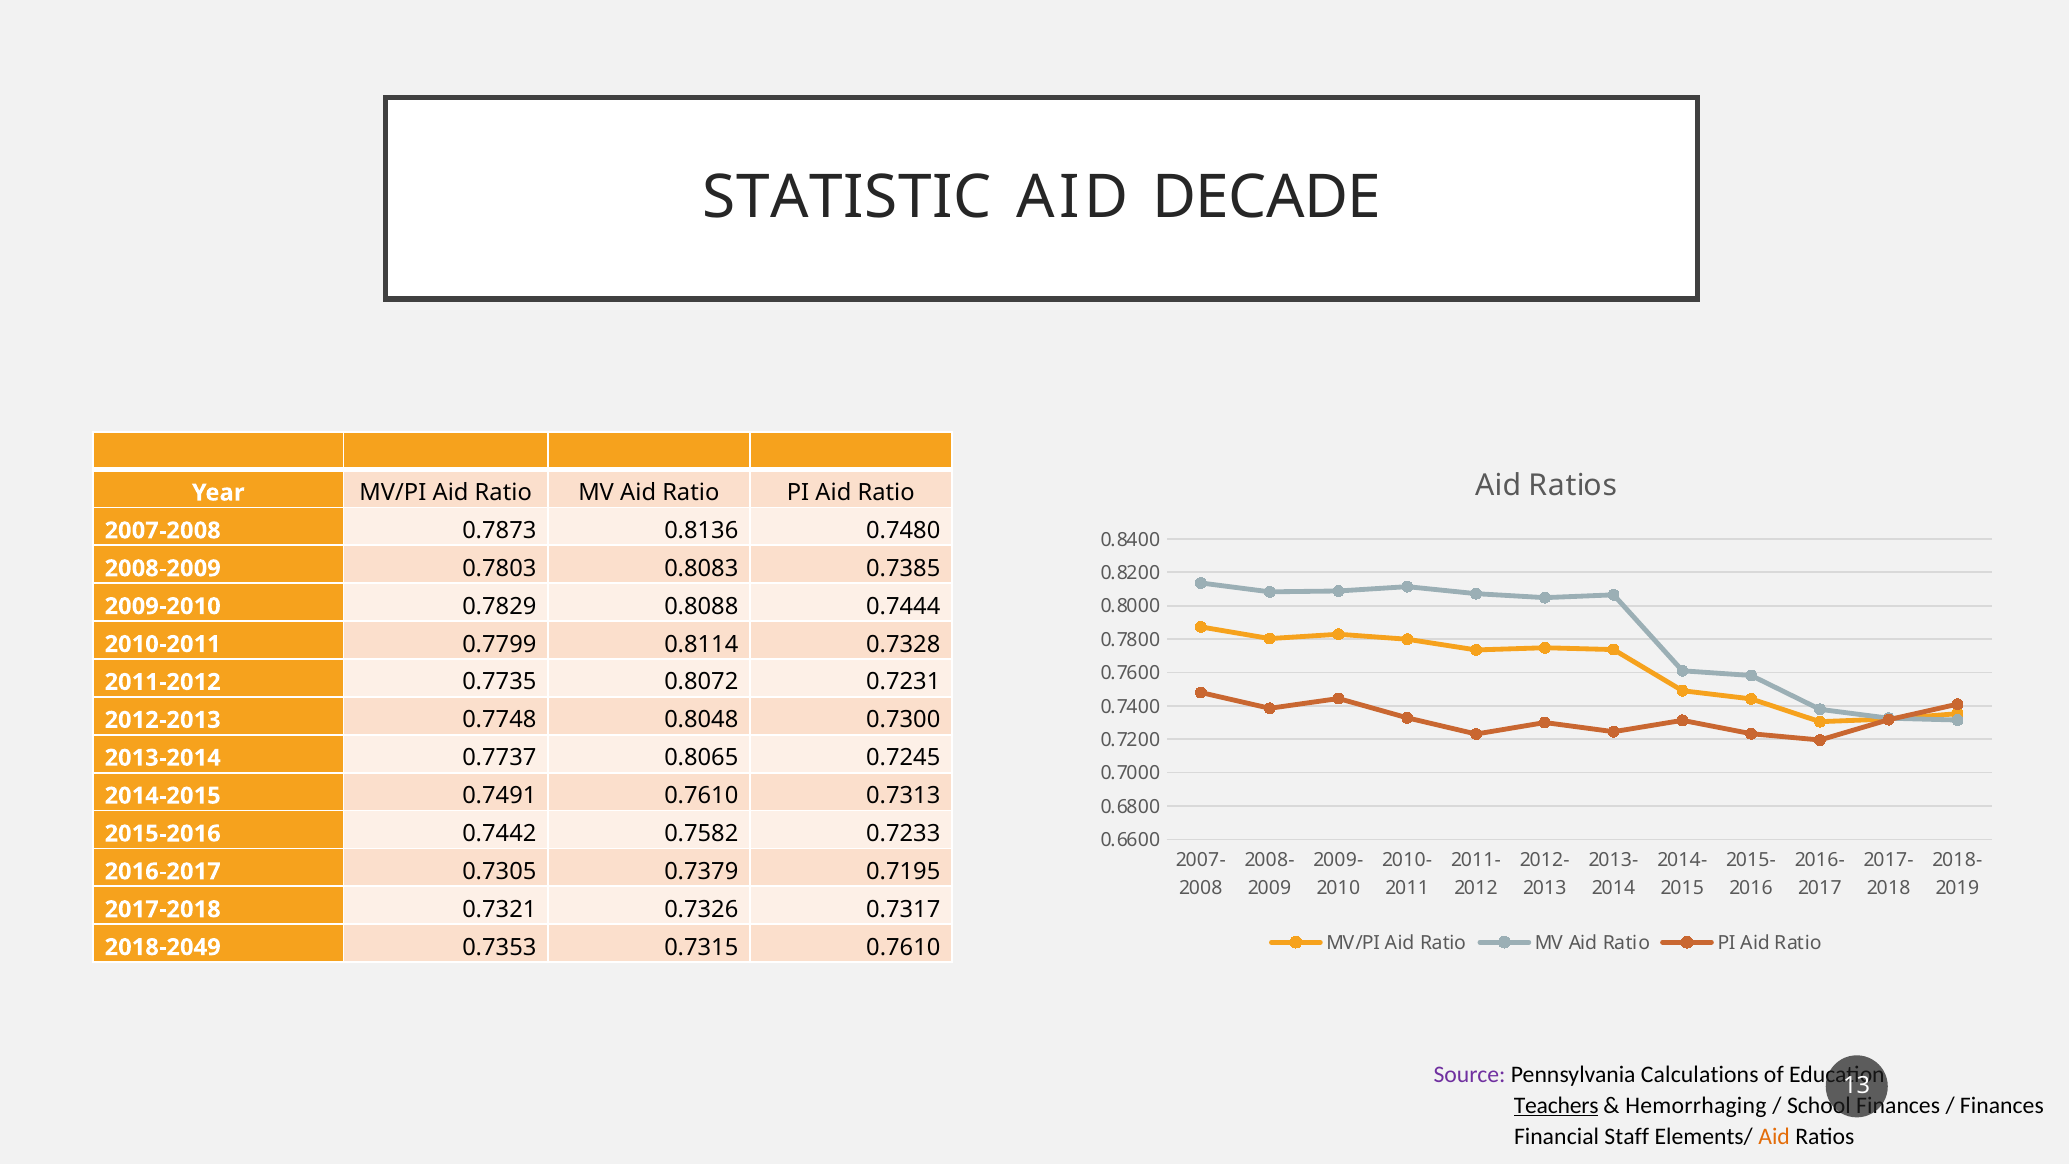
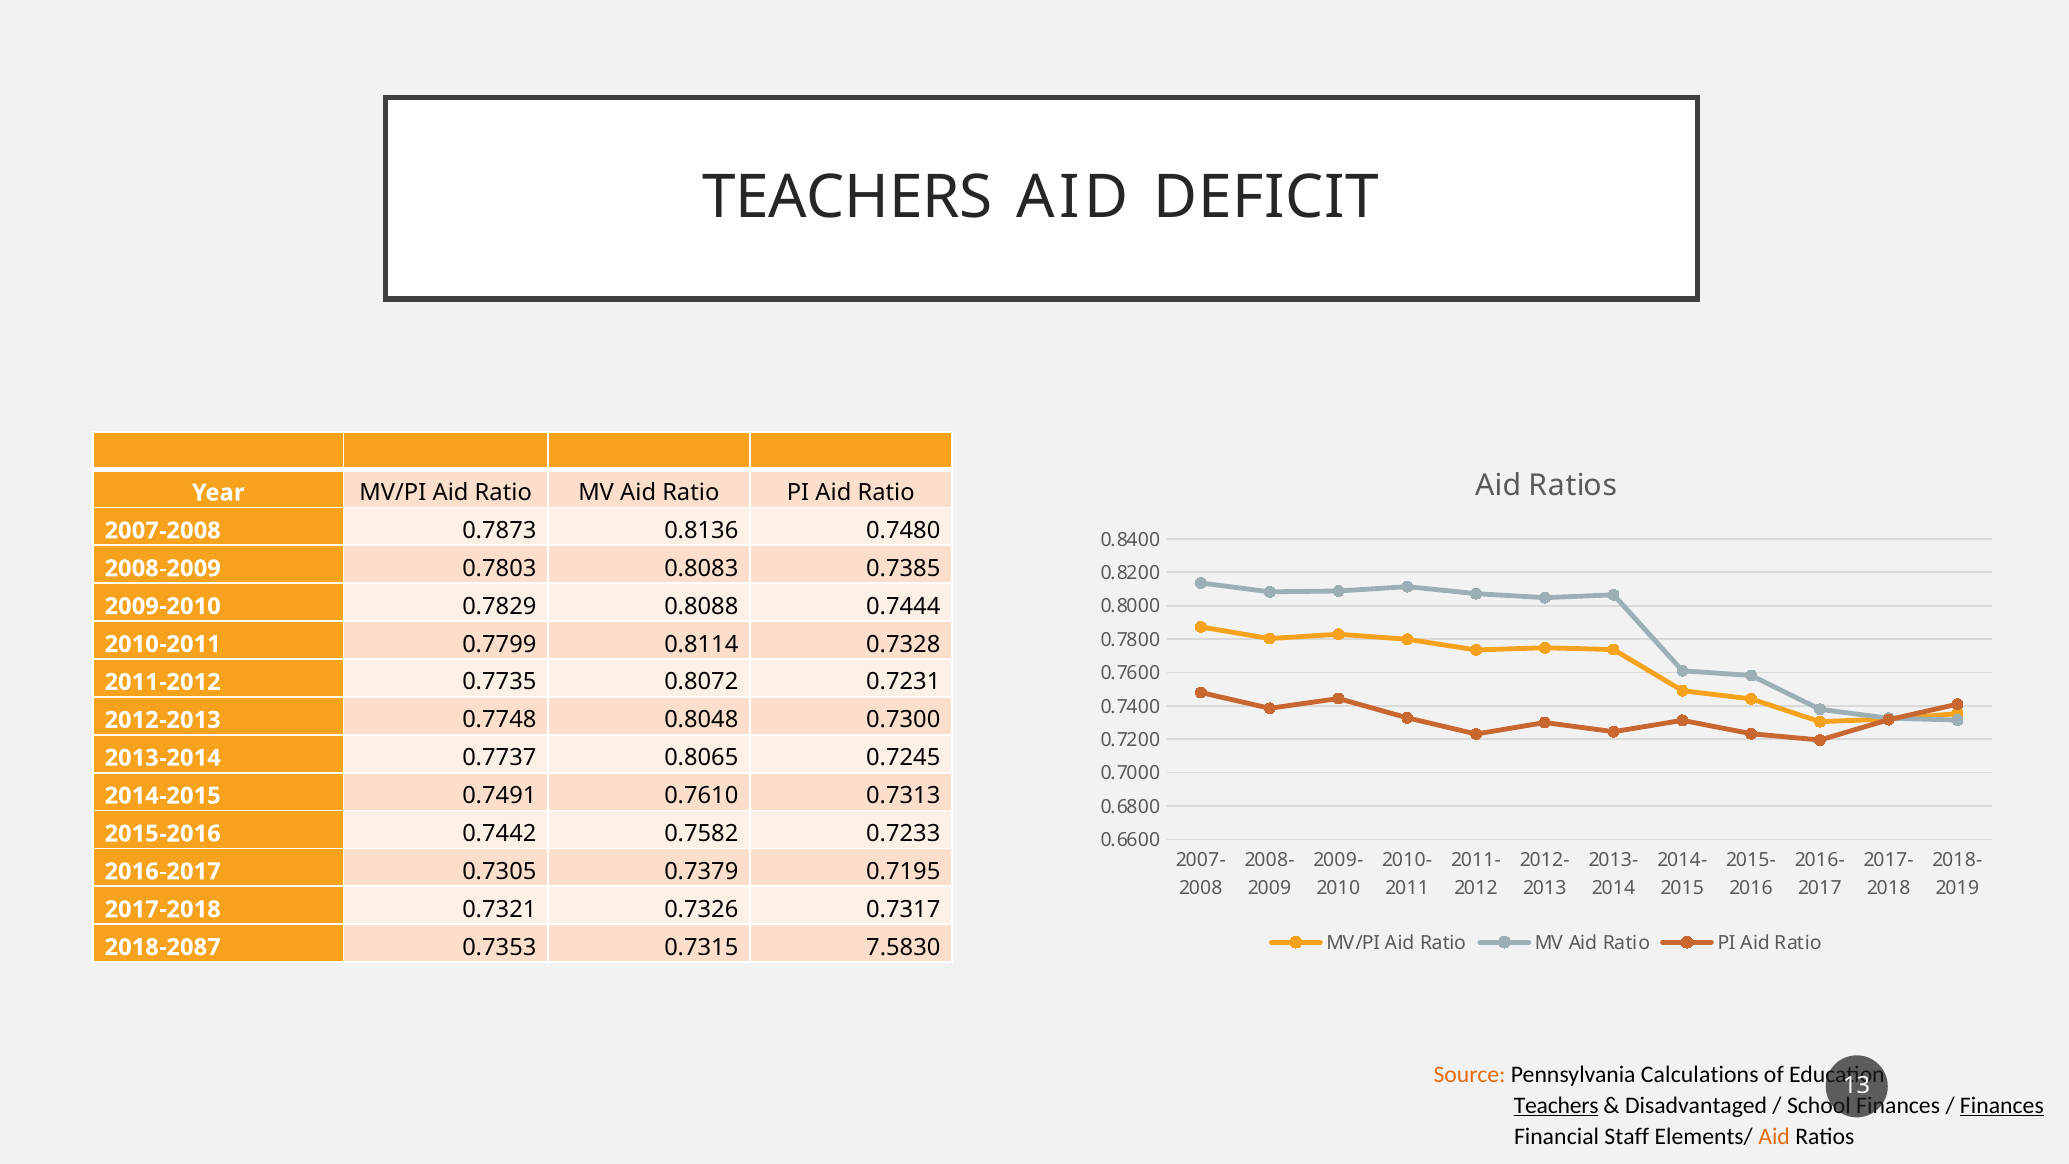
STATISTIC at (847, 198): STATISTIC -> TEACHERS
DECADE: DECADE -> DEFICIT
2018-2049: 2018-2049 -> 2018-2087
0.7315 0.7610: 0.7610 -> 7.5830
Source colour: purple -> orange
Hemorrhaging: Hemorrhaging -> Disadvantaged
Finances at (2002, 1105) underline: none -> present
